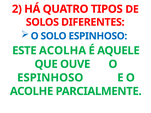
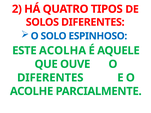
ESPINHOSO at (50, 78): ESPINHOSO -> DIFERENTES
